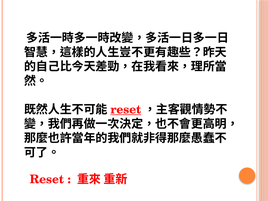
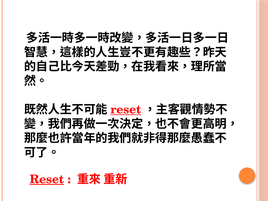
Reset at (47, 179) underline: none -> present
